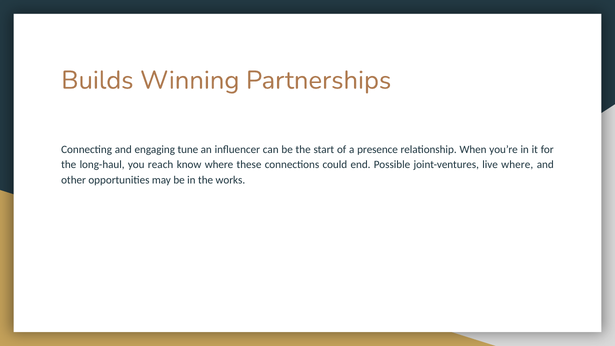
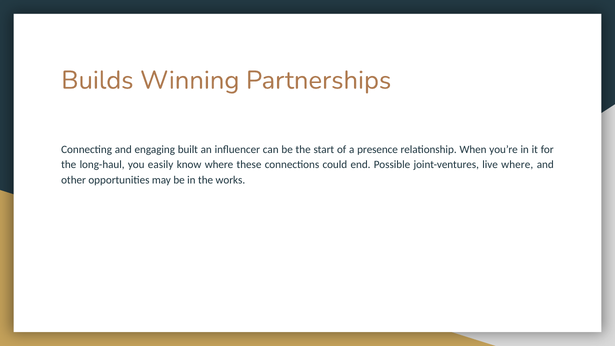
tune: tune -> built
reach: reach -> easily
